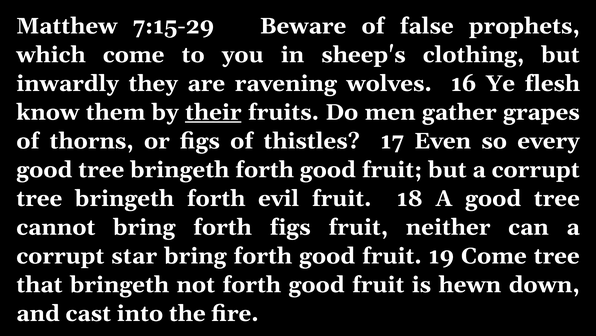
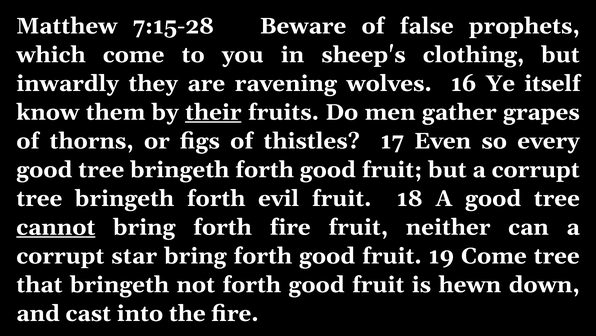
7:15-29: 7:15-29 -> 7:15-28
flesh: flesh -> itself
cannot underline: none -> present
forth figs: figs -> fire
